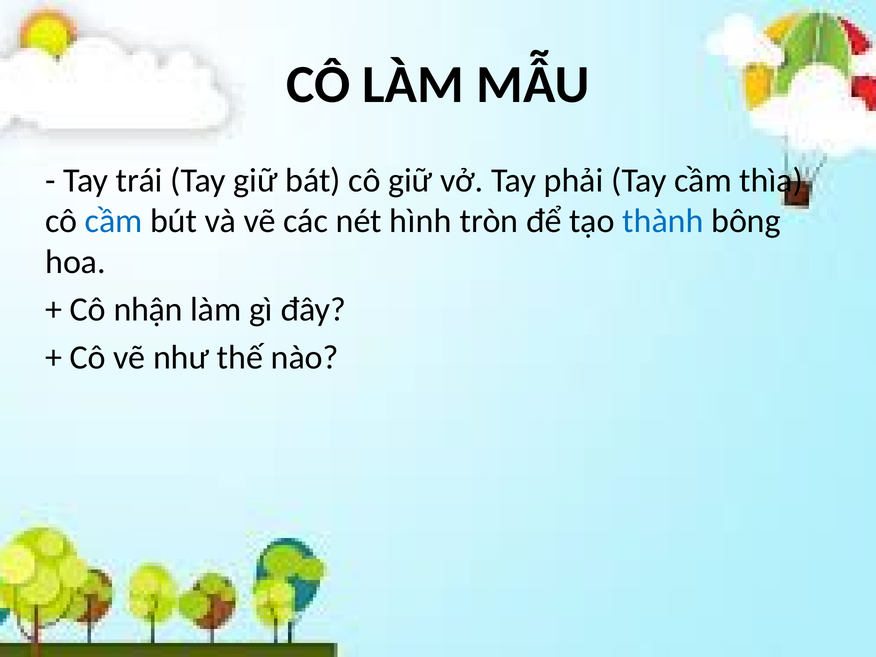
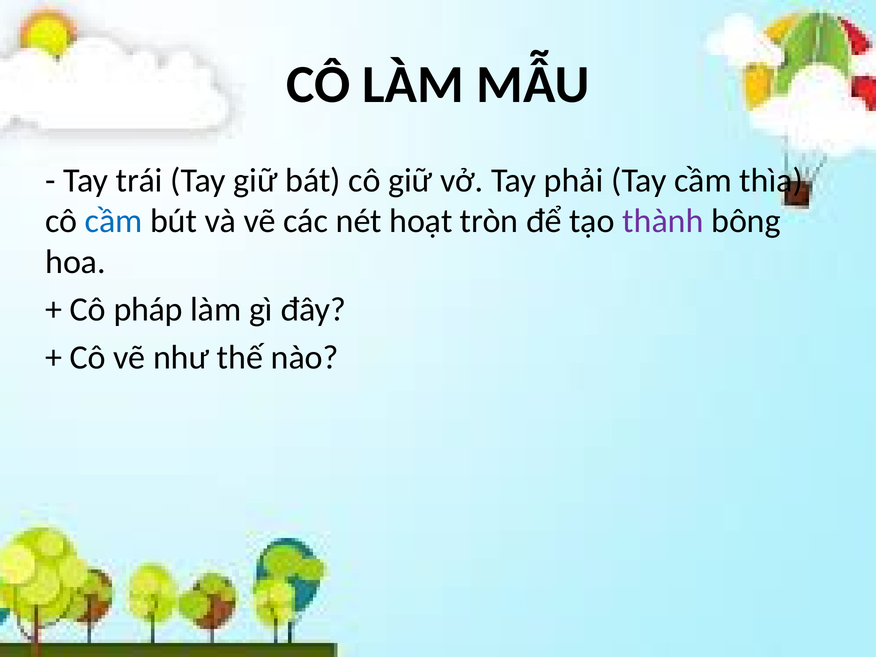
hình: hình -> hoạt
thành colour: blue -> purple
nhận: nhận -> pháp
